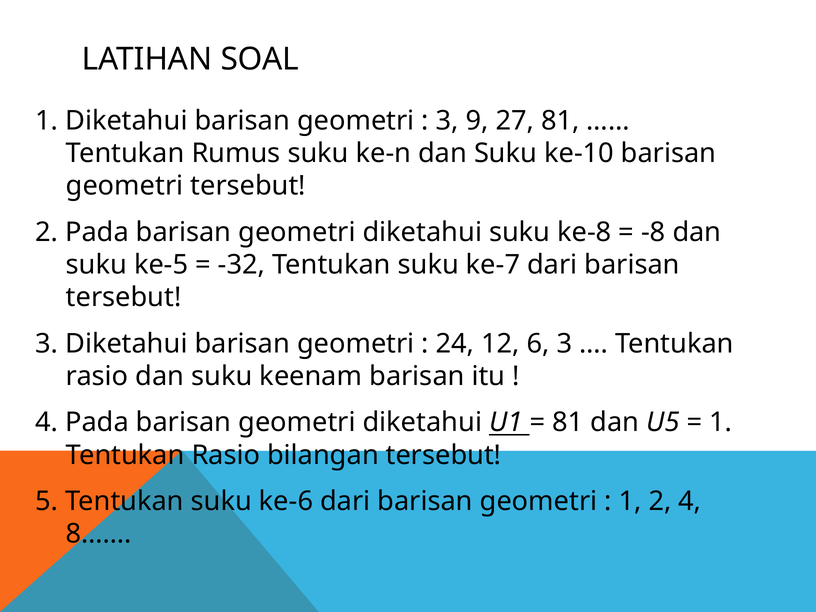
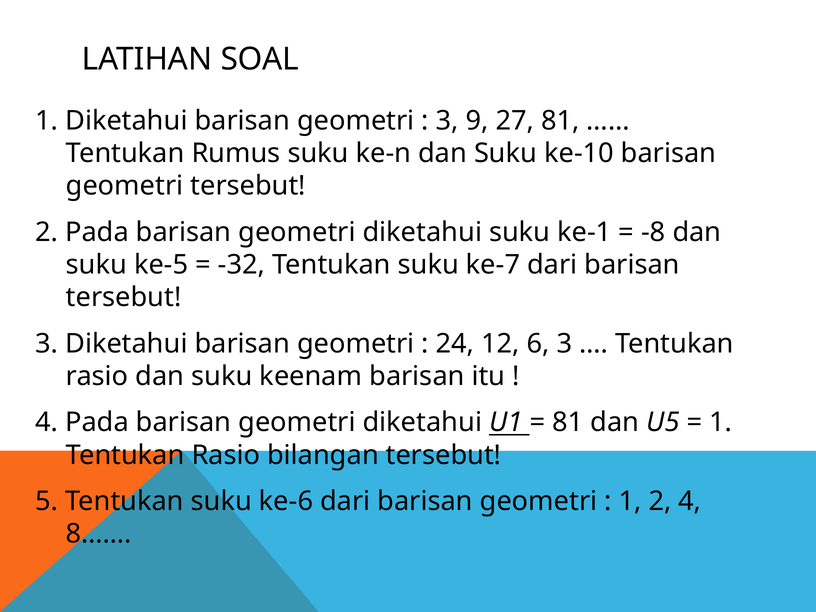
ke-8: ke-8 -> ke-1
